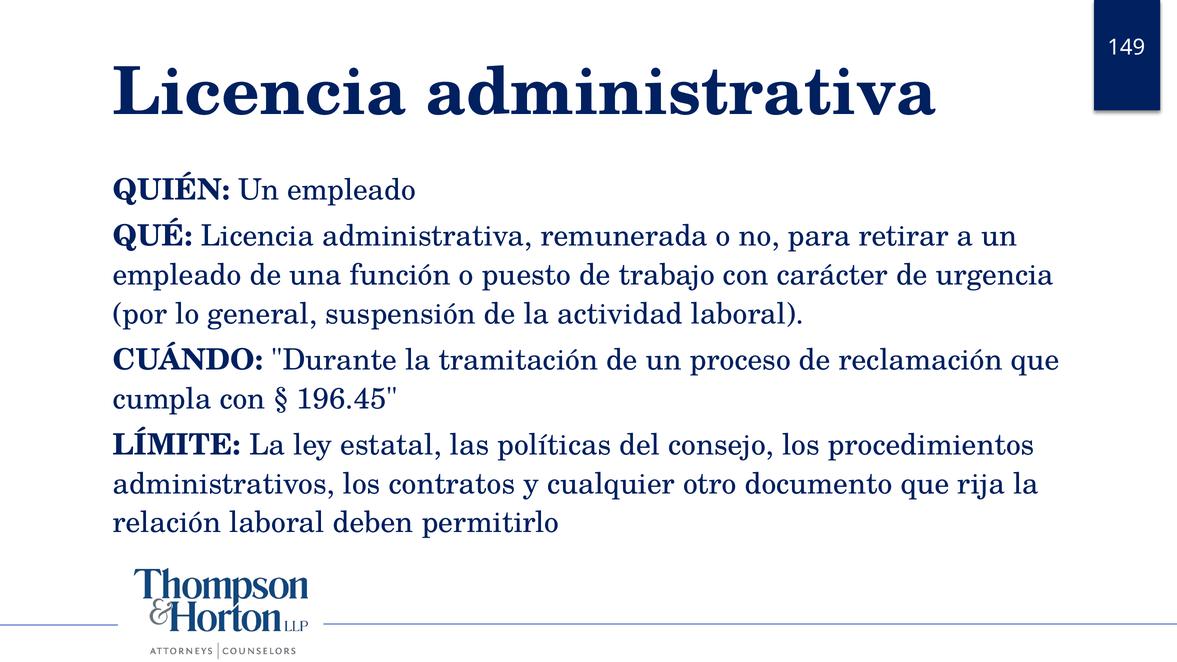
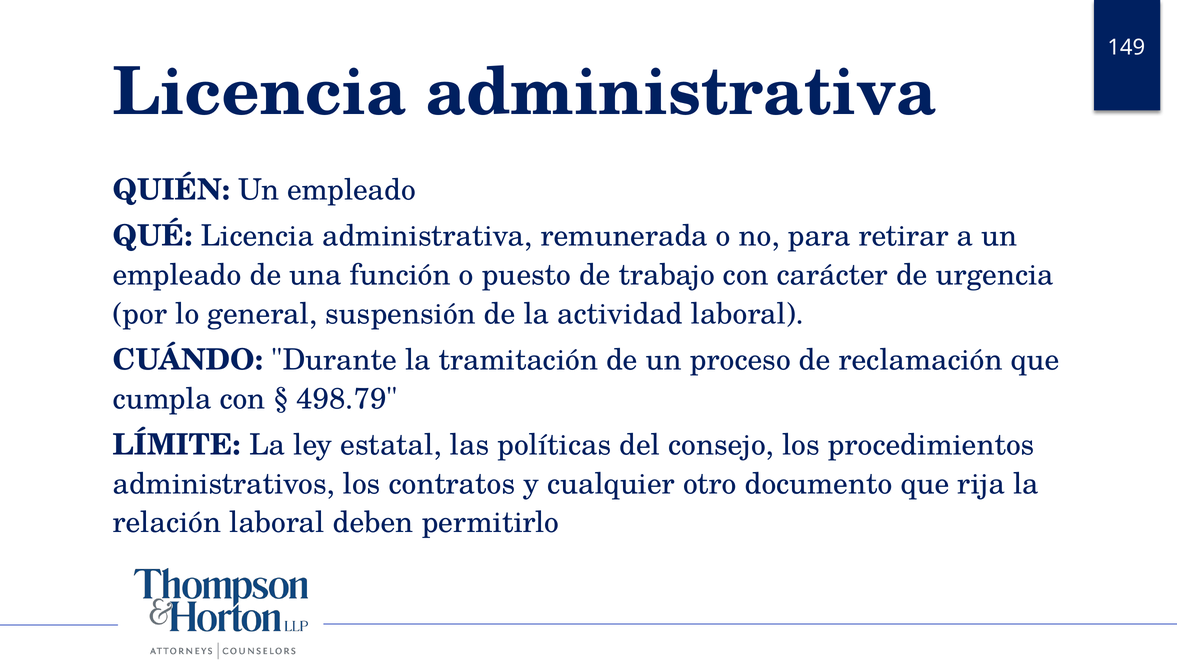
196.45: 196.45 -> 498.79
